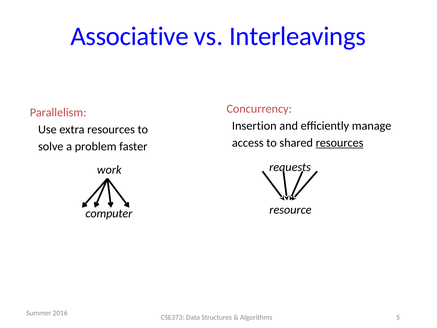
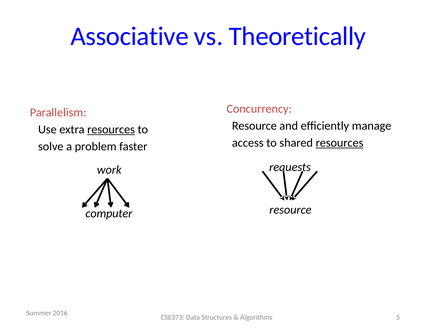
Interleavings: Interleavings -> Theoretically
Insertion at (254, 126): Insertion -> Resource
resources at (111, 129) underline: none -> present
